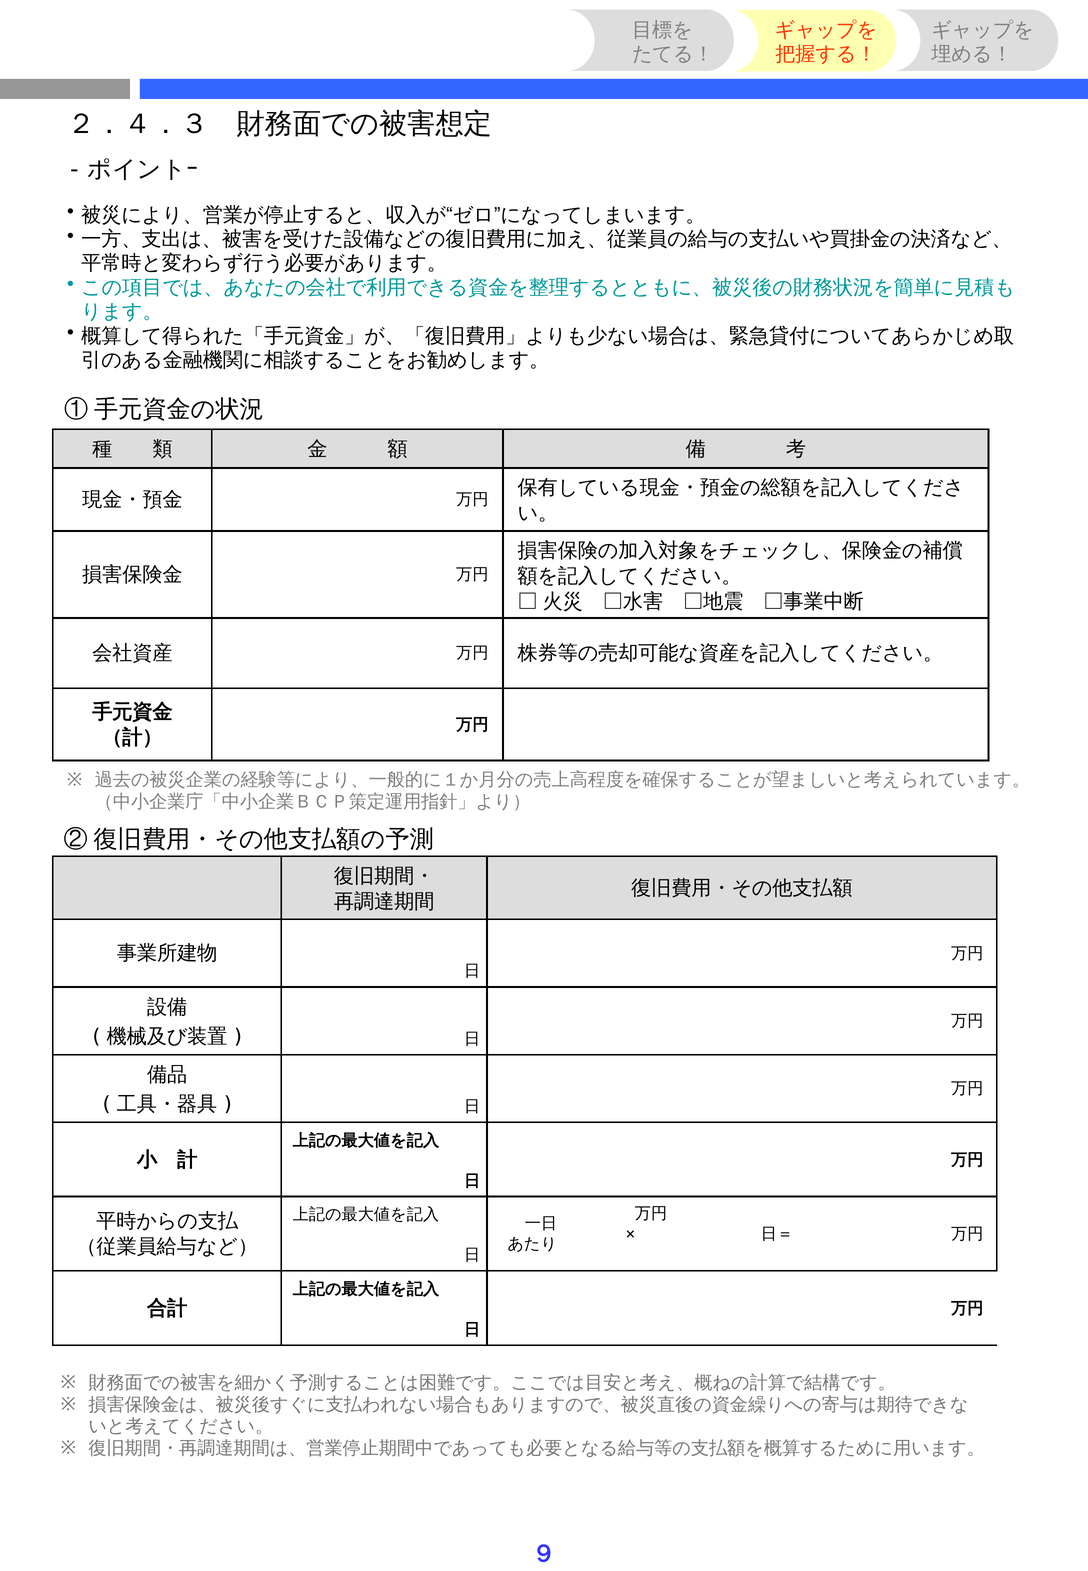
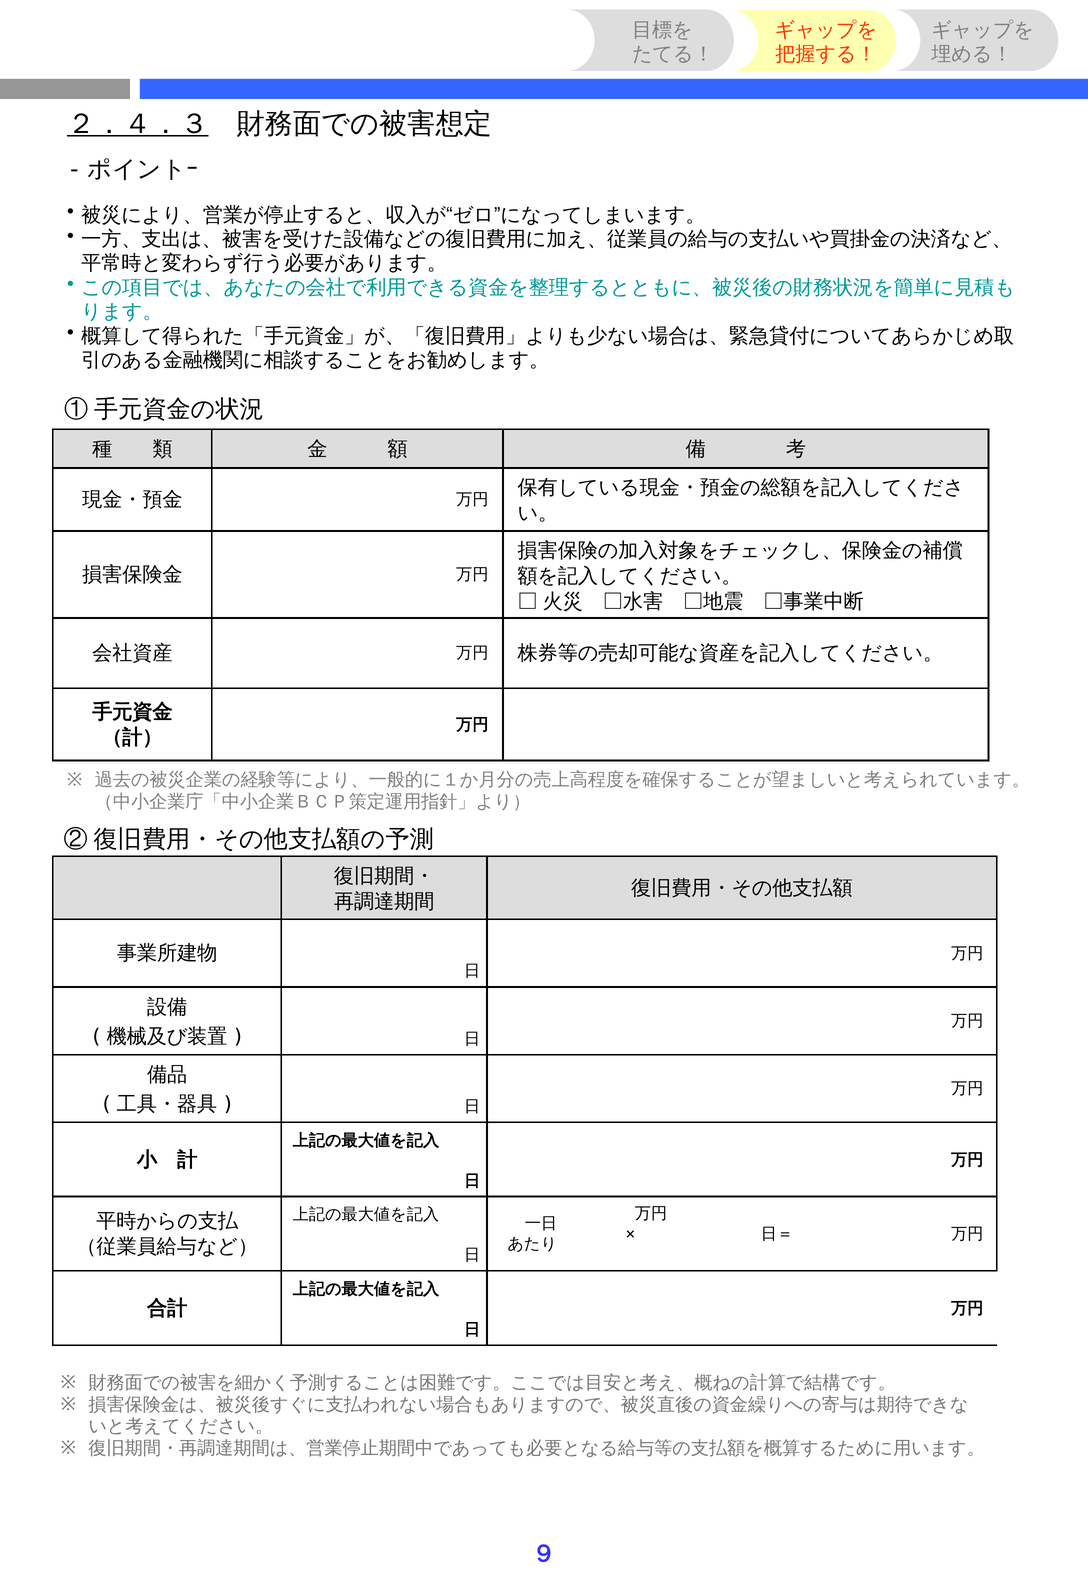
２．４．３ underline: none -> present
